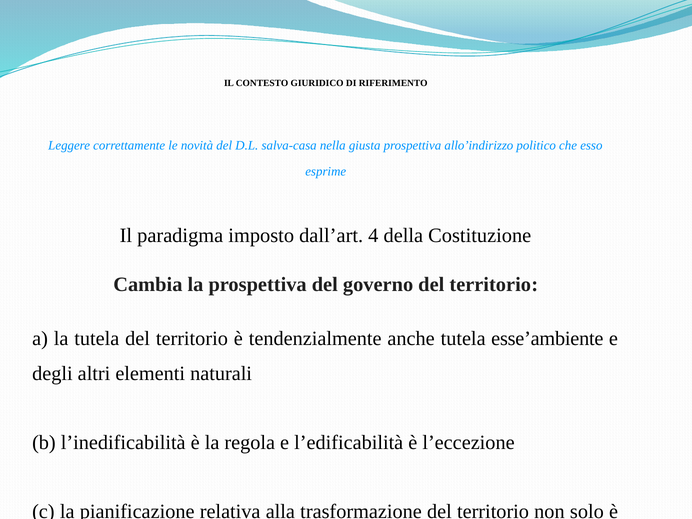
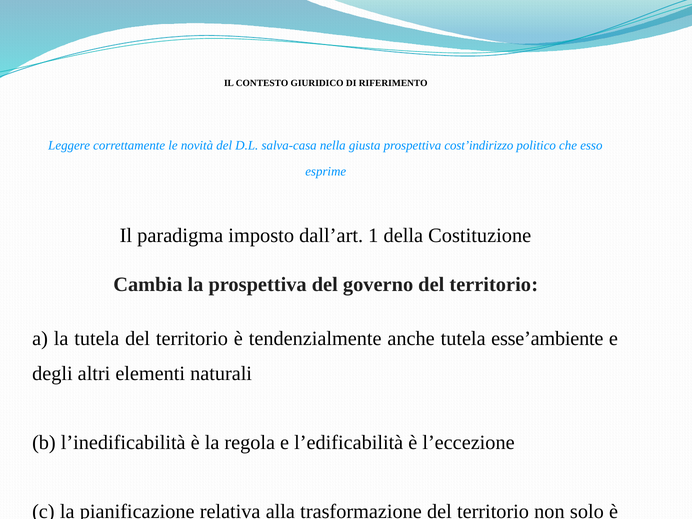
allo’indirizzo: allo’indirizzo -> cost’indirizzo
4: 4 -> 1
